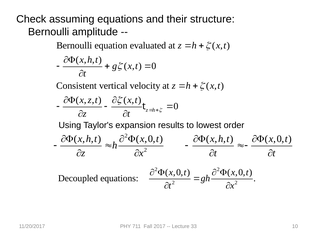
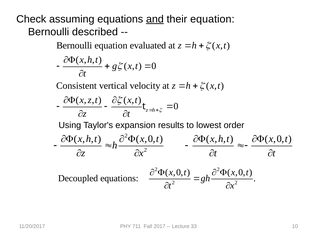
and underline: none -> present
their structure: structure -> equation
amplitude: amplitude -> described
